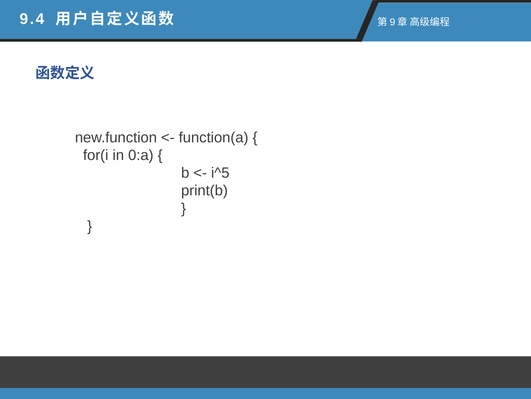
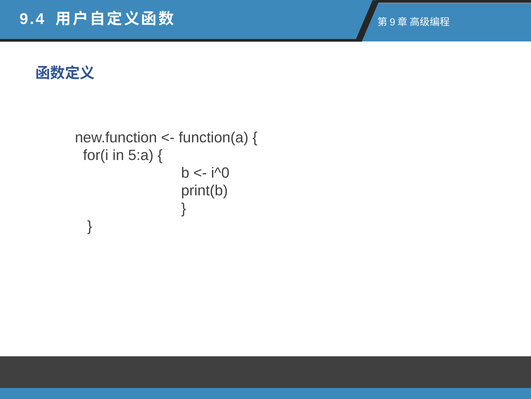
0:a: 0:a -> 5:a
i^5: i^5 -> i^0
